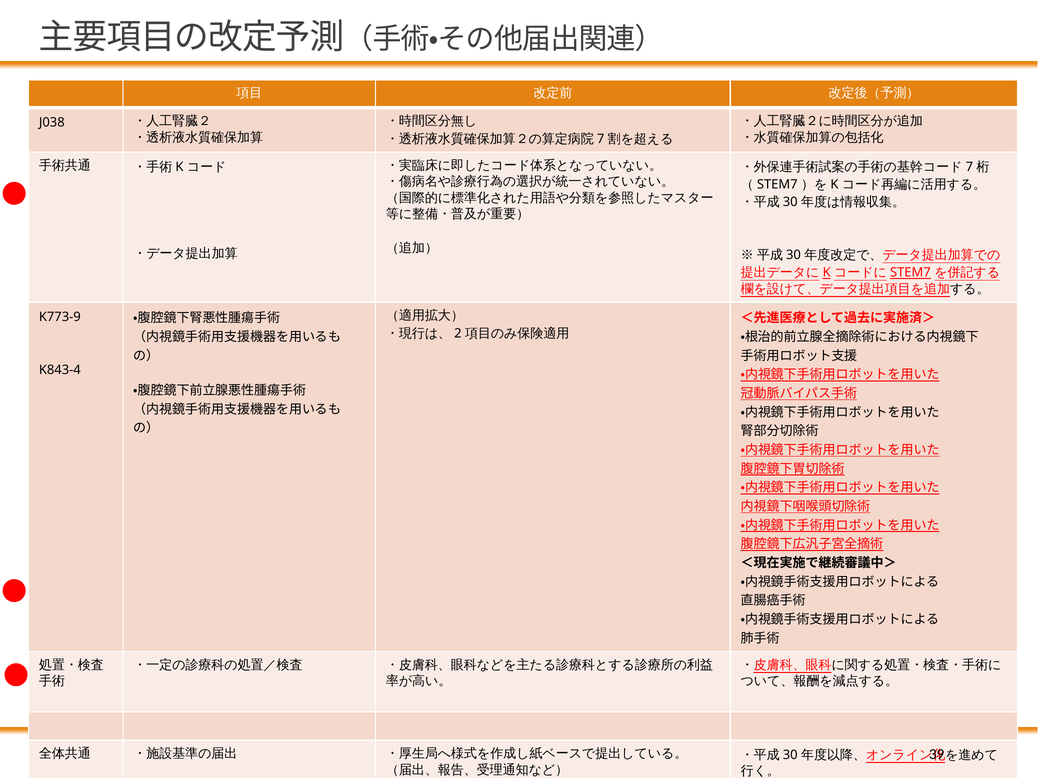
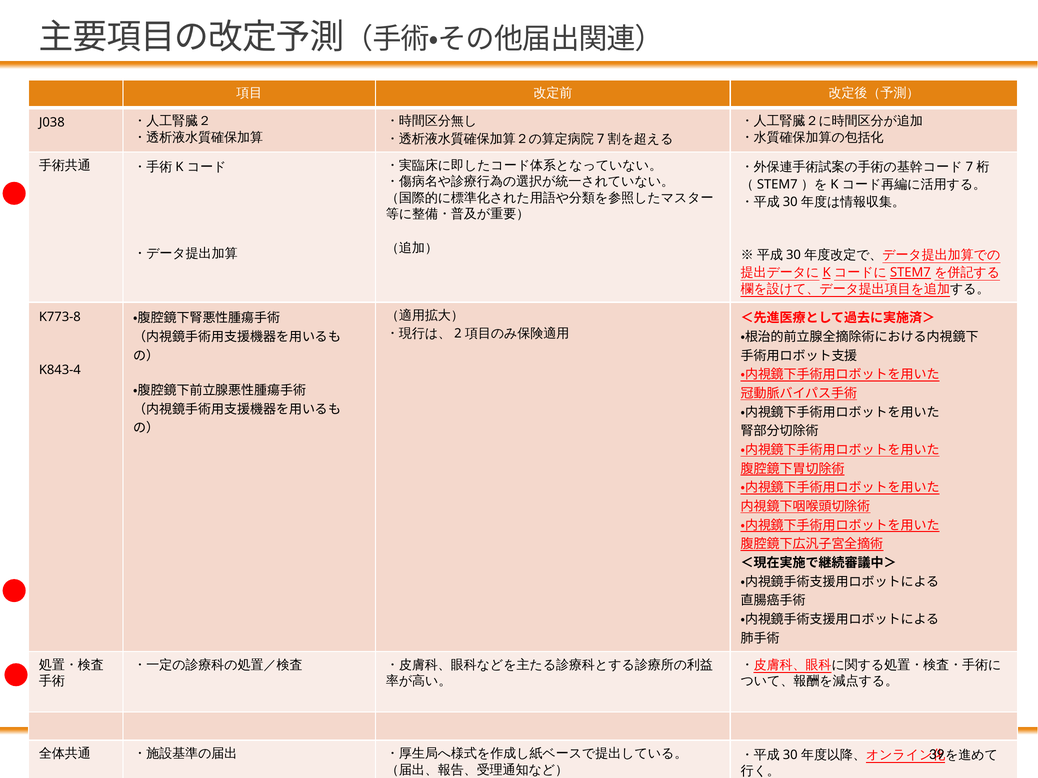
K773-9: K773-9 -> K773-8
